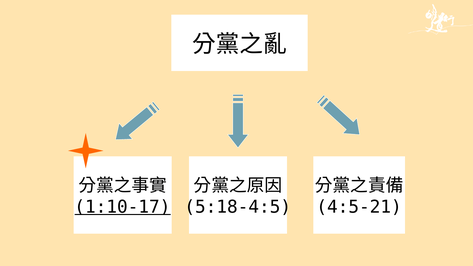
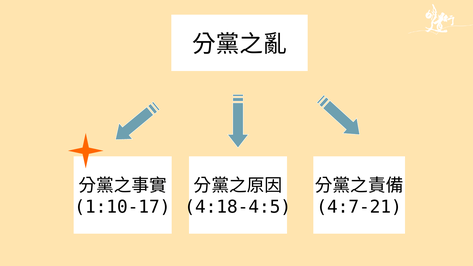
1:10-17 underline: present -> none
5:18-4:5: 5:18-4:5 -> 4:18-4:5
4:5-21: 4:5-21 -> 4:7-21
